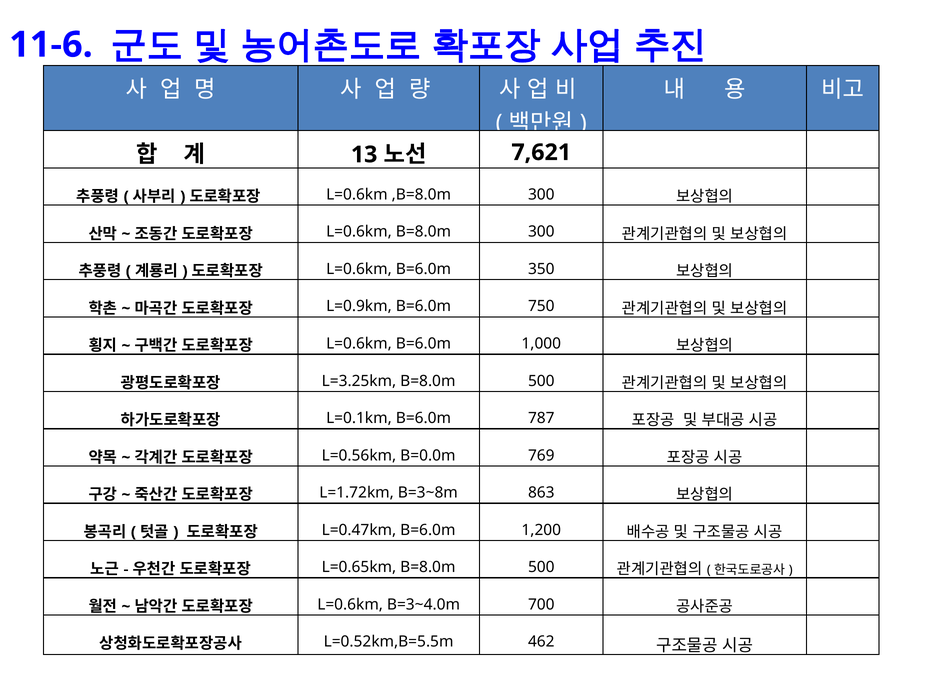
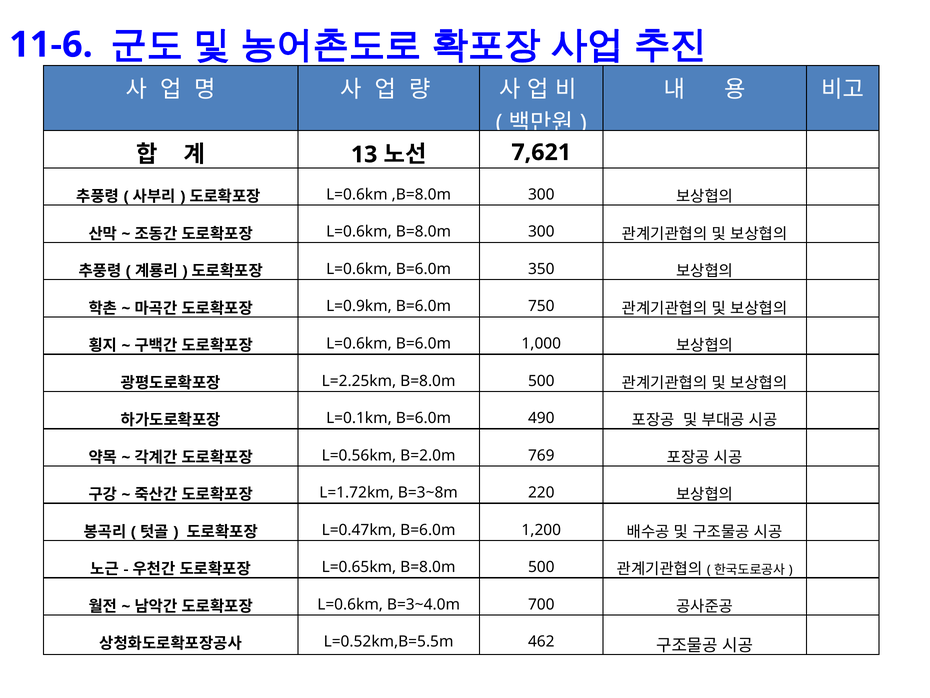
L=3.25km: L=3.25km -> L=2.25km
787: 787 -> 490
B=0.0m: B=0.0m -> B=2.0m
863: 863 -> 220
